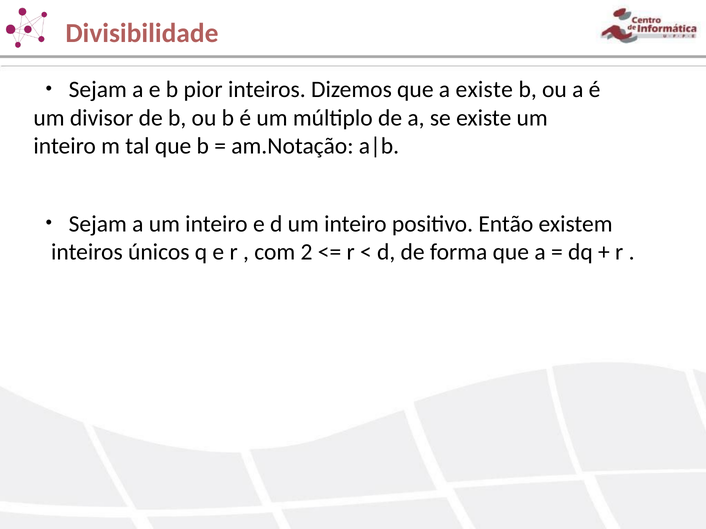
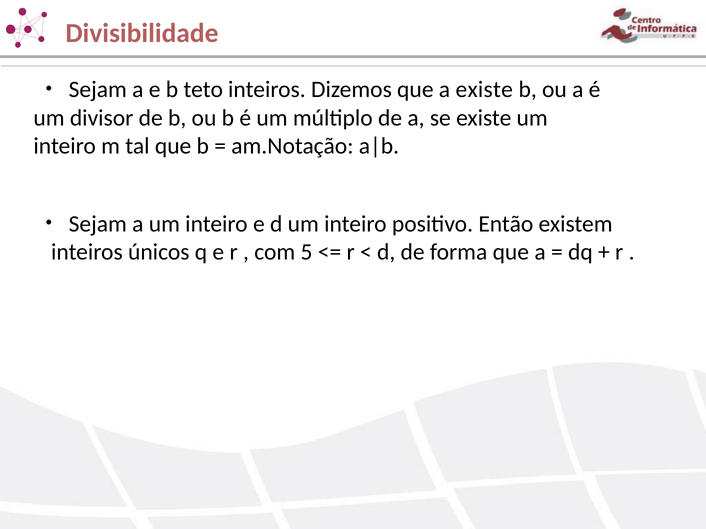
pior: pior -> teto
2: 2 -> 5
